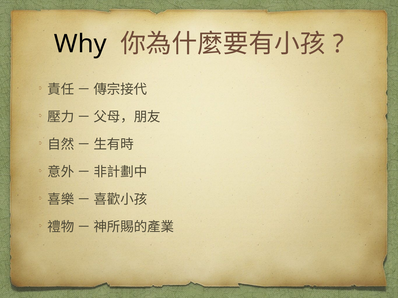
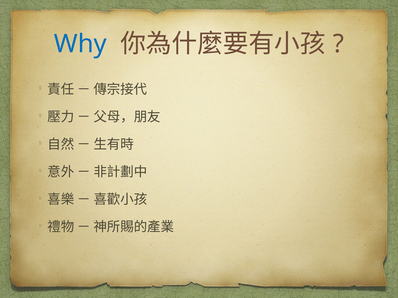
Why colour: black -> blue
